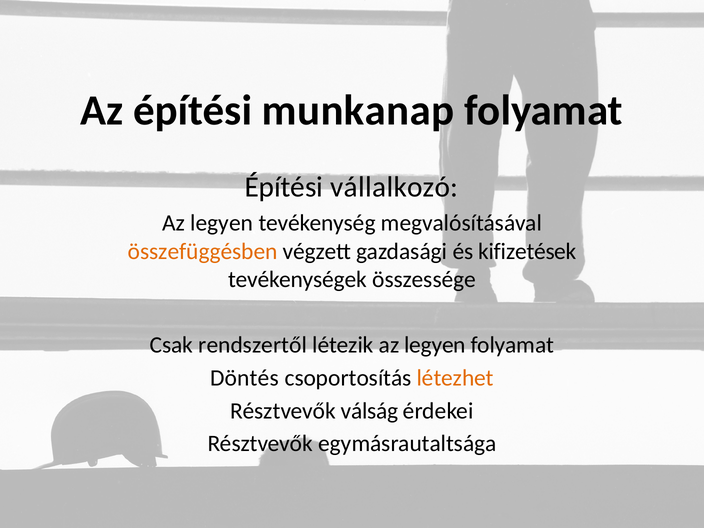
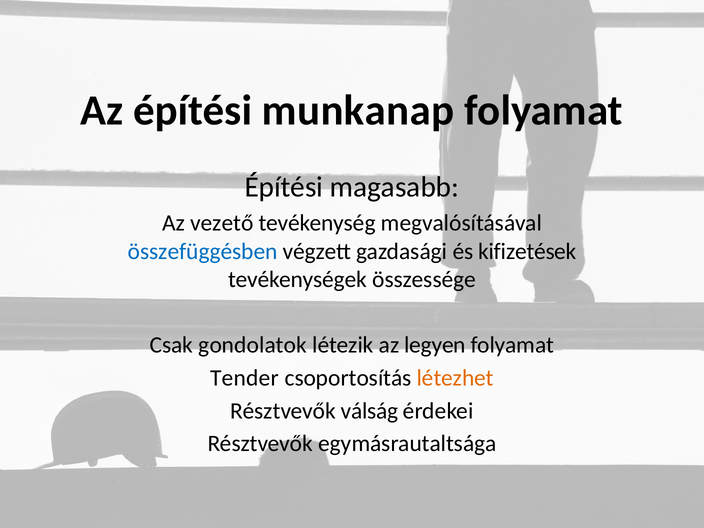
vállalkozó: vállalkozó -> magasabb
legyen at (222, 223): legyen -> vezető
összefüggésben colour: orange -> blue
rendszertől: rendszertől -> gondolatok
Döntés: Döntés -> Tender
